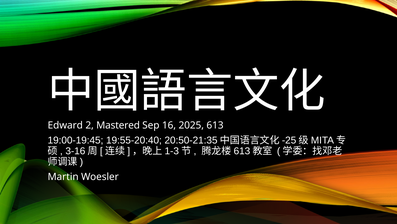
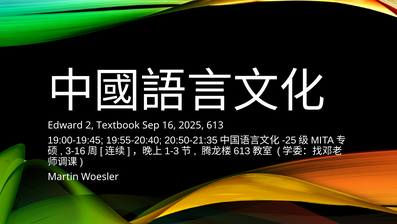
Mastered: Mastered -> Textbook
